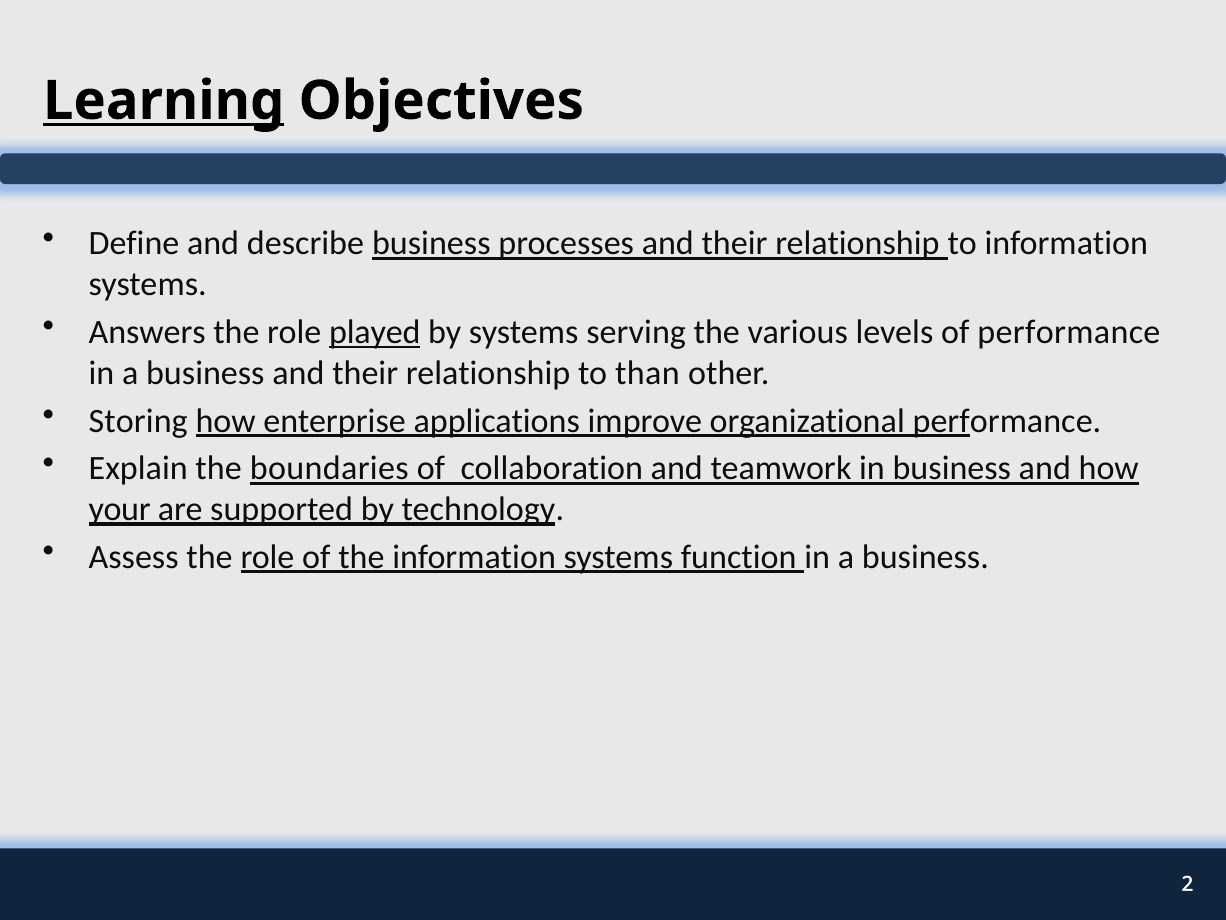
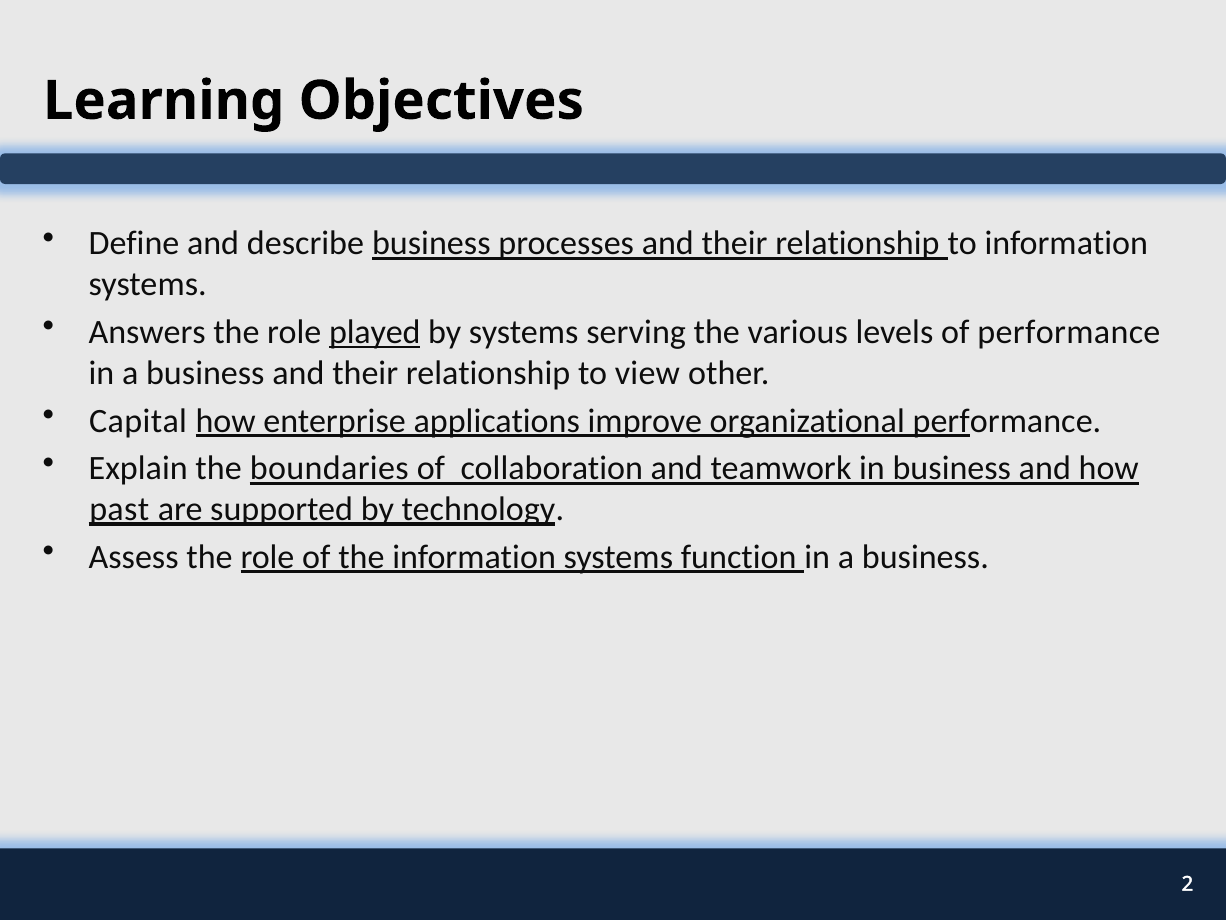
Learning underline: present -> none
than: than -> view
Storing: Storing -> Capital
your: your -> past
